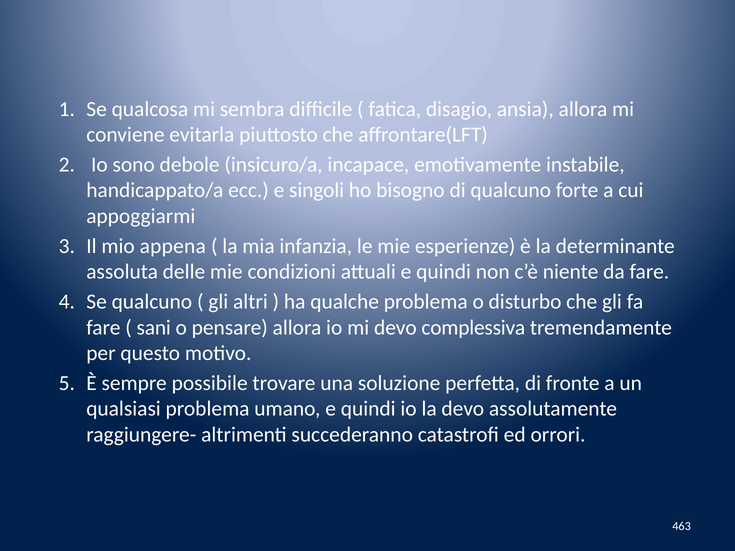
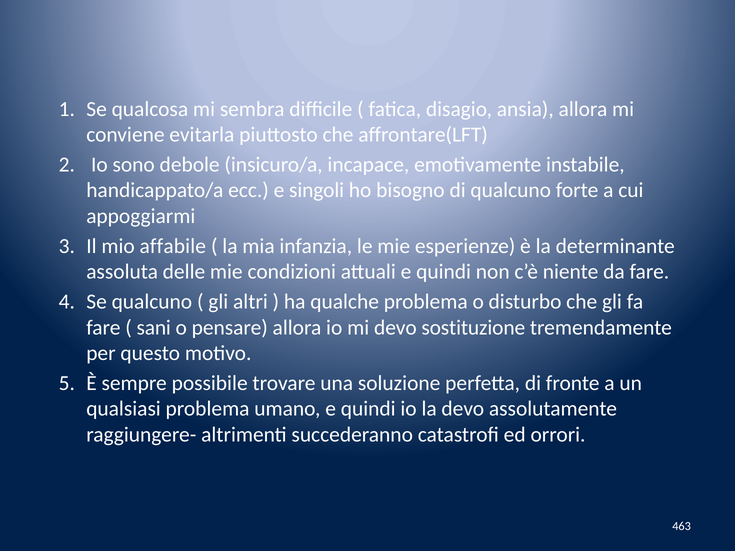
appena: appena -> affabile
complessiva: complessiva -> sostituzione
